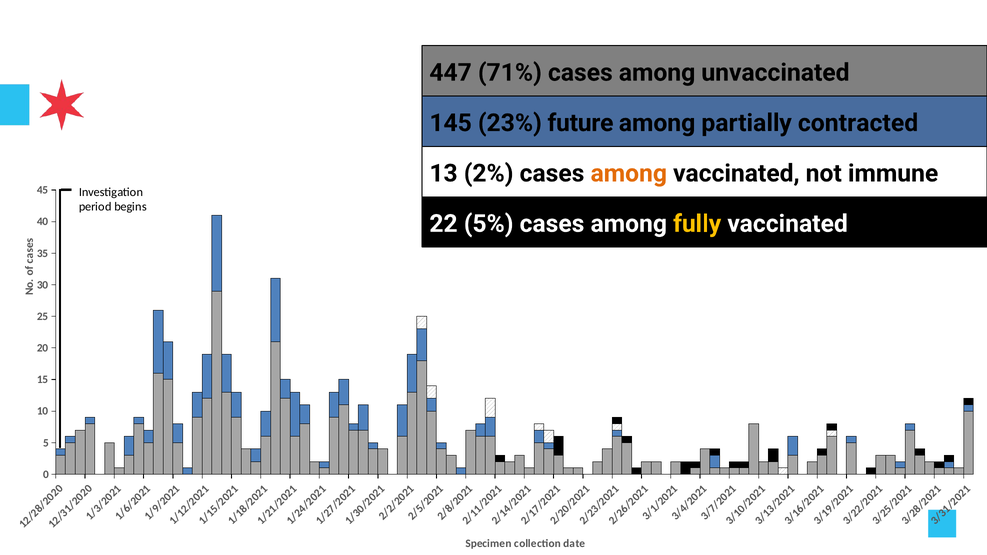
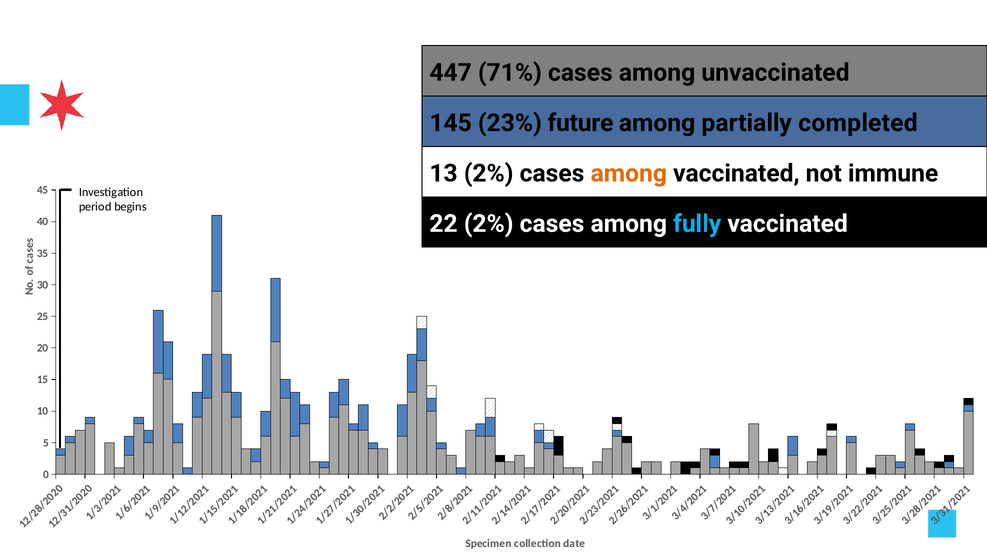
contracted: contracted -> completed
22 5%: 5% -> 2%
fully colour: yellow -> light blue
